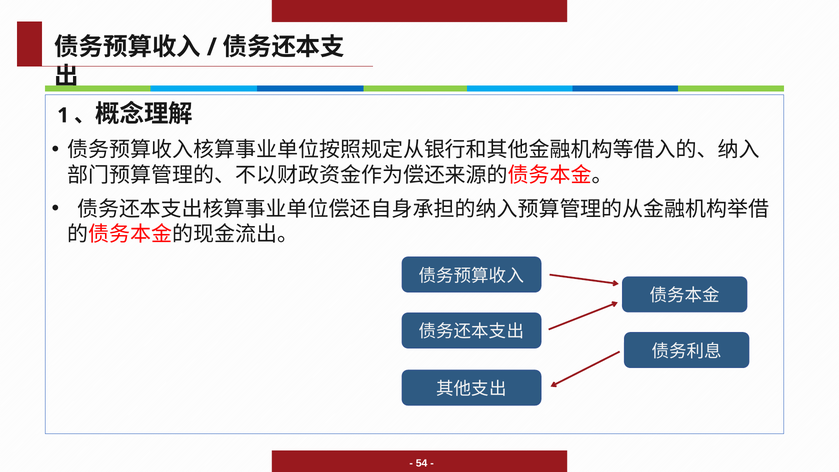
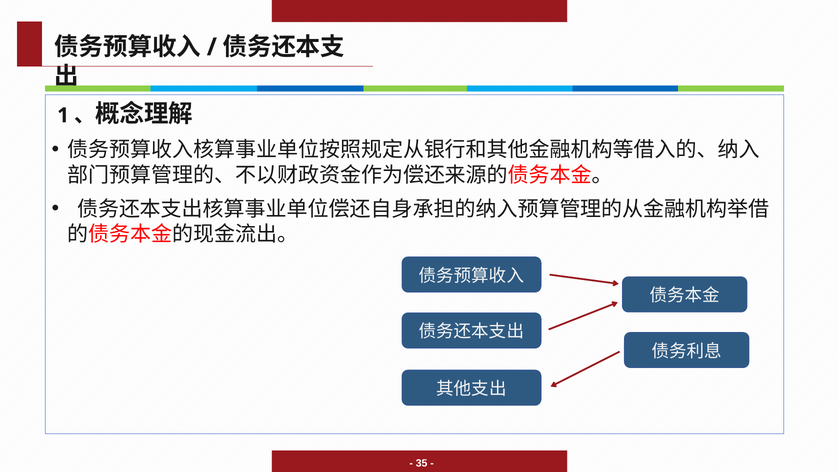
54: 54 -> 35
